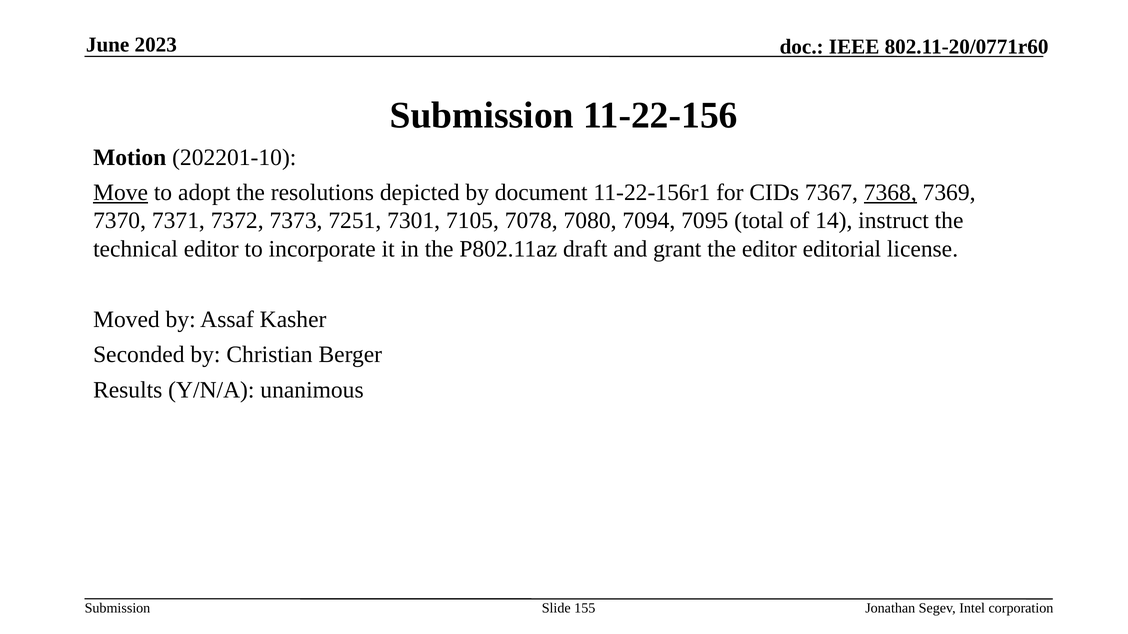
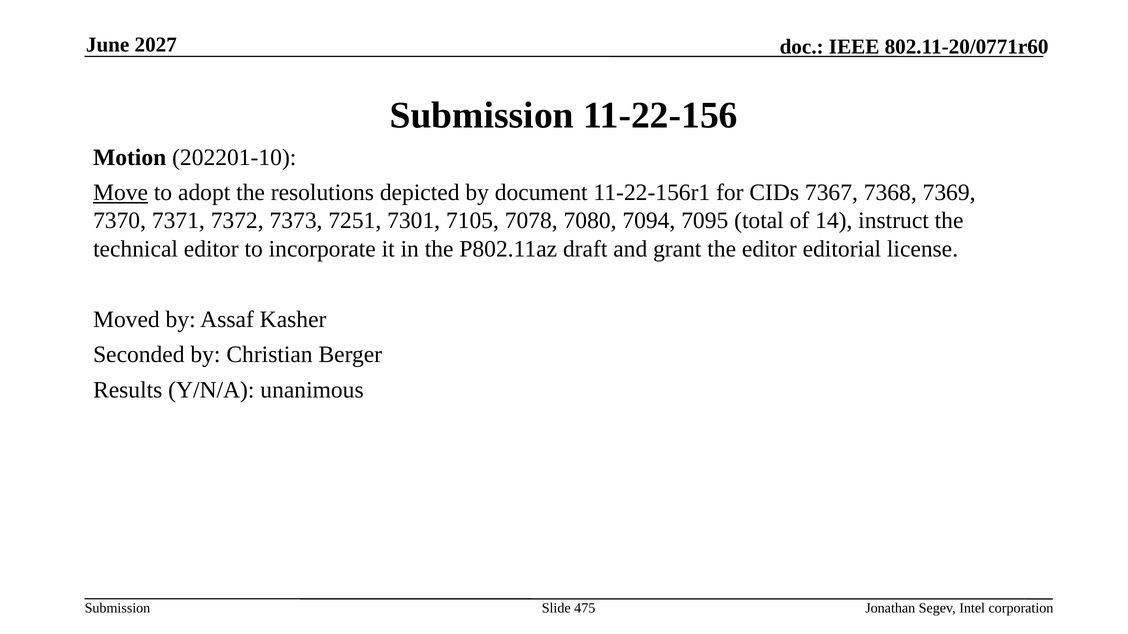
2023: 2023 -> 2027
7368 underline: present -> none
155: 155 -> 475
